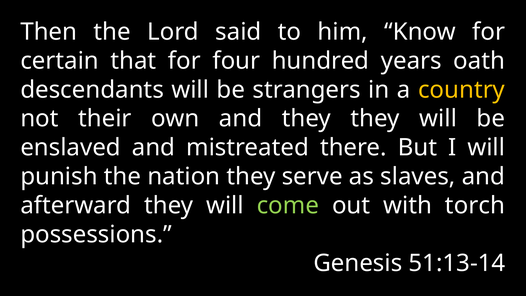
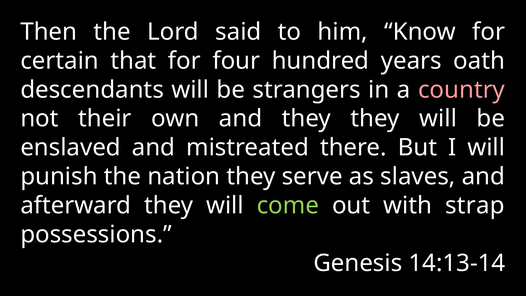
country colour: yellow -> pink
torch: torch -> strap
51:13-14: 51:13-14 -> 14:13-14
